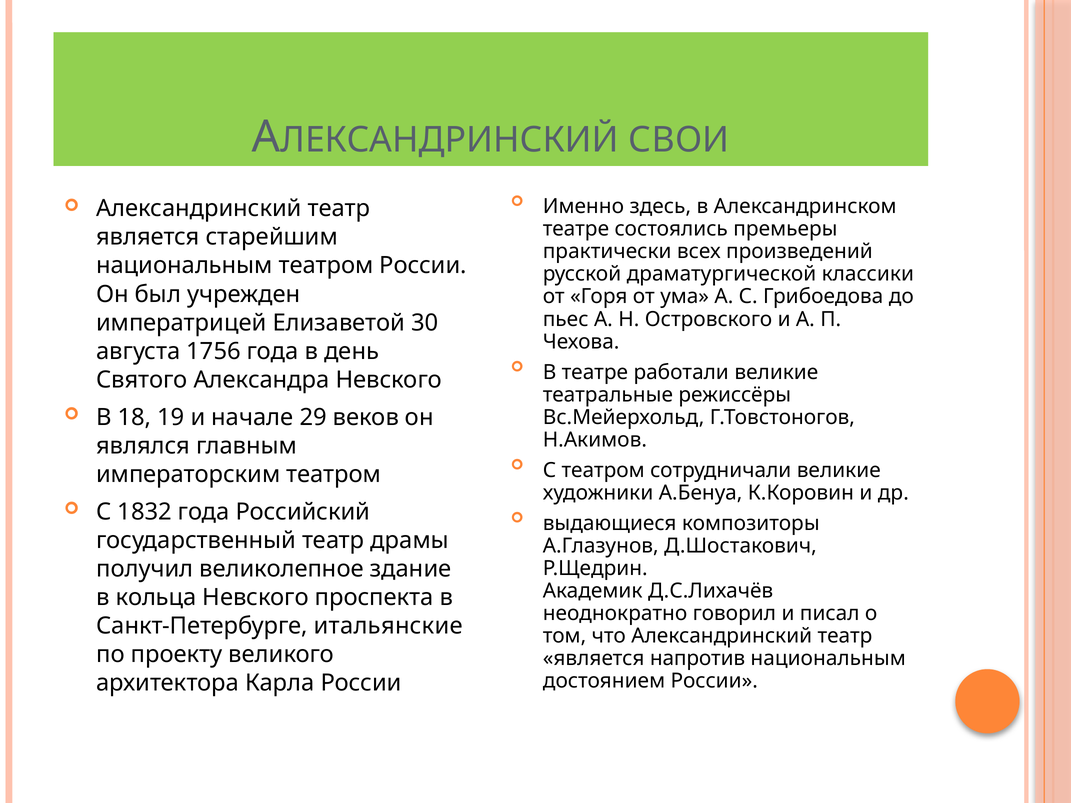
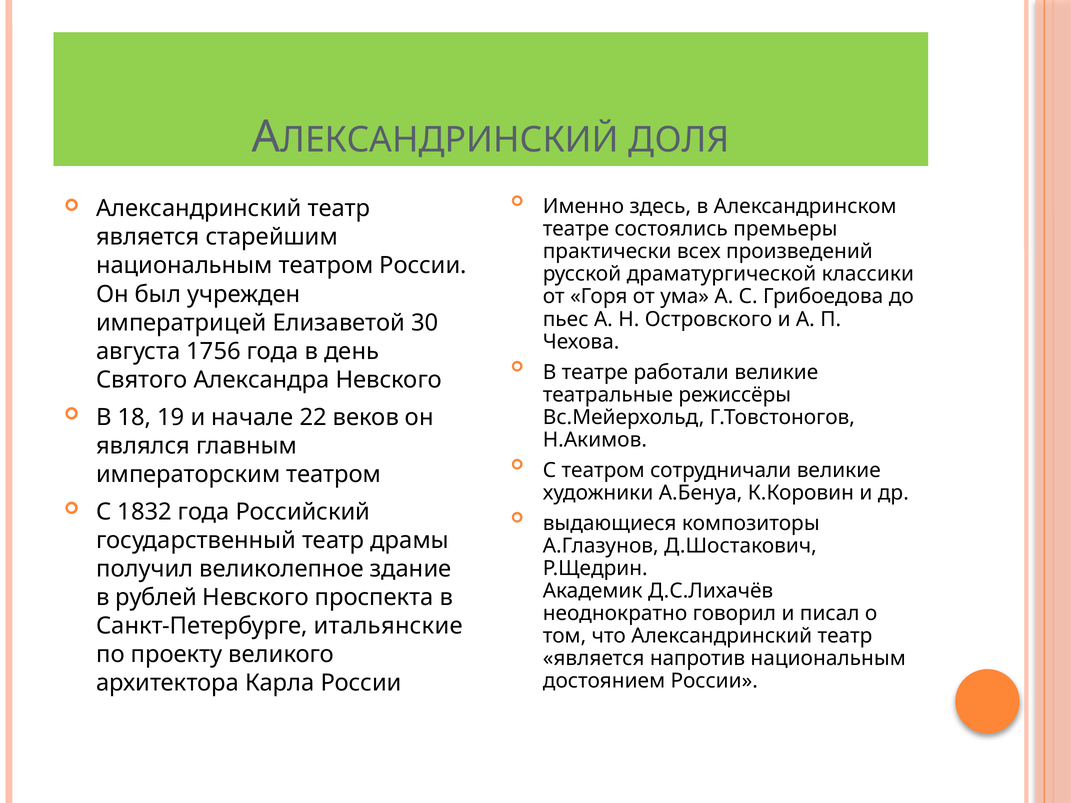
СВОИ: СВОИ -> ДОЛЯ
29: 29 -> 22
кольца: кольца -> рублей
